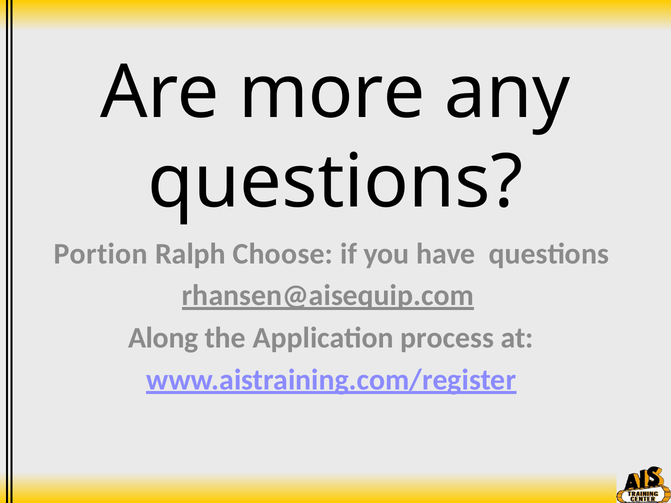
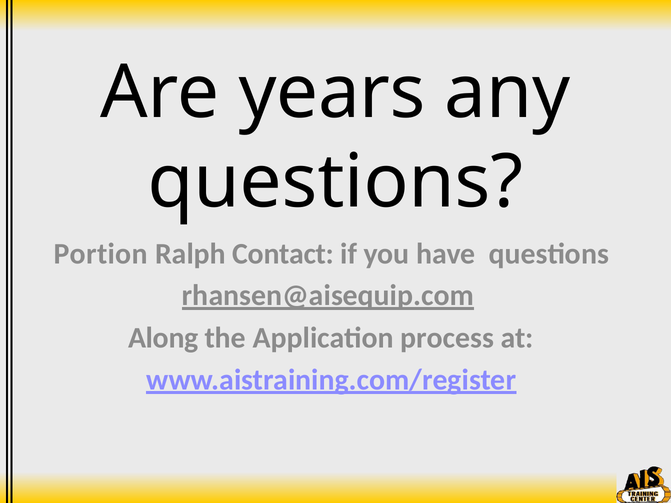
more: more -> years
Choose: Choose -> Contact
